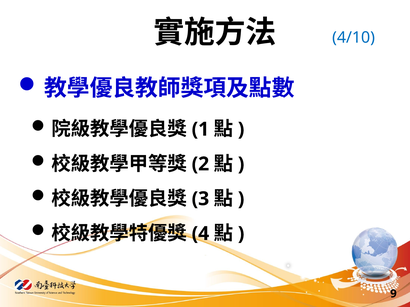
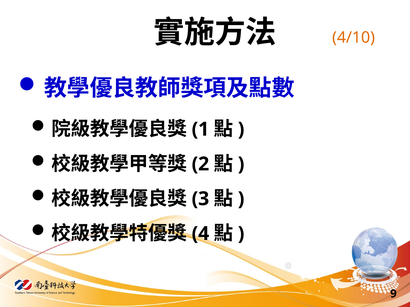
4/10 colour: blue -> orange
